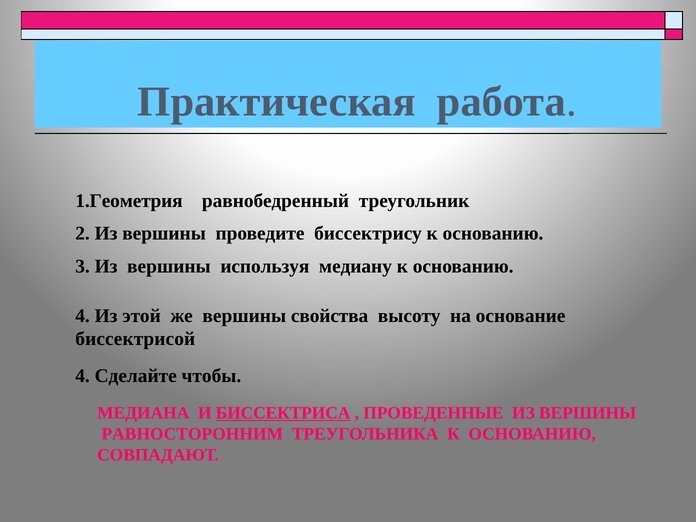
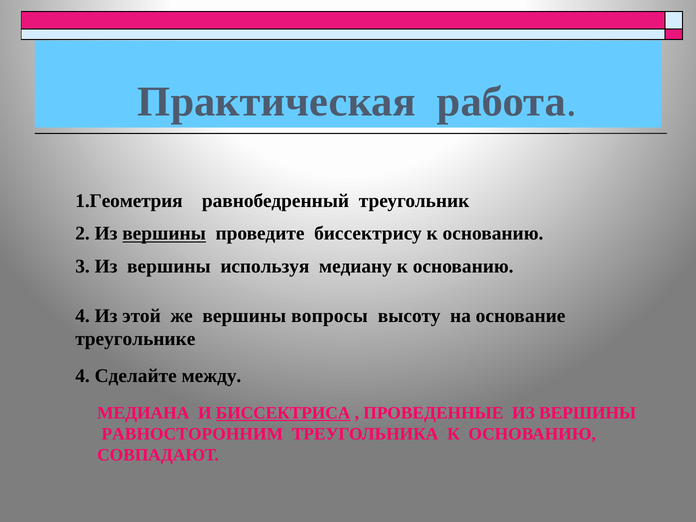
вершины at (164, 234) underline: none -> present
свойства: свойства -> вопросы
биссектрисой: биссектрисой -> треугольнике
чтобы: чтобы -> между
